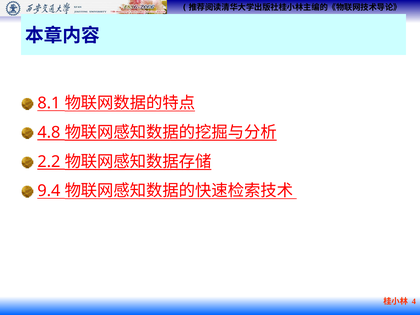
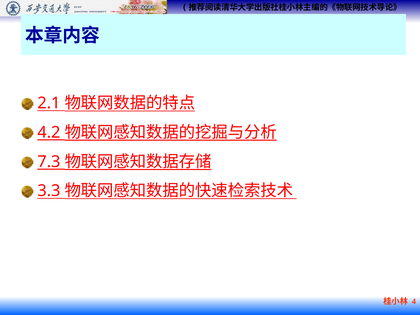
8.1: 8.1 -> 2.1
4.8: 4.8 -> 4.2
2.2: 2.2 -> 7.3
9.4: 9.4 -> 3.3
